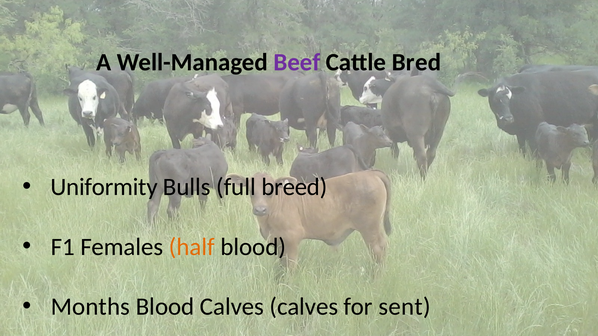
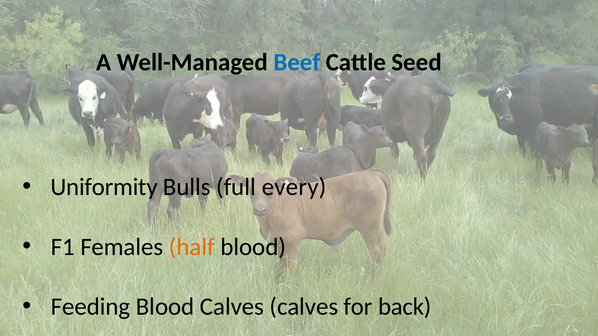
Beef colour: purple -> blue
Bred: Bred -> Seed
breed: breed -> every
Months: Months -> Feeding
sent: sent -> back
